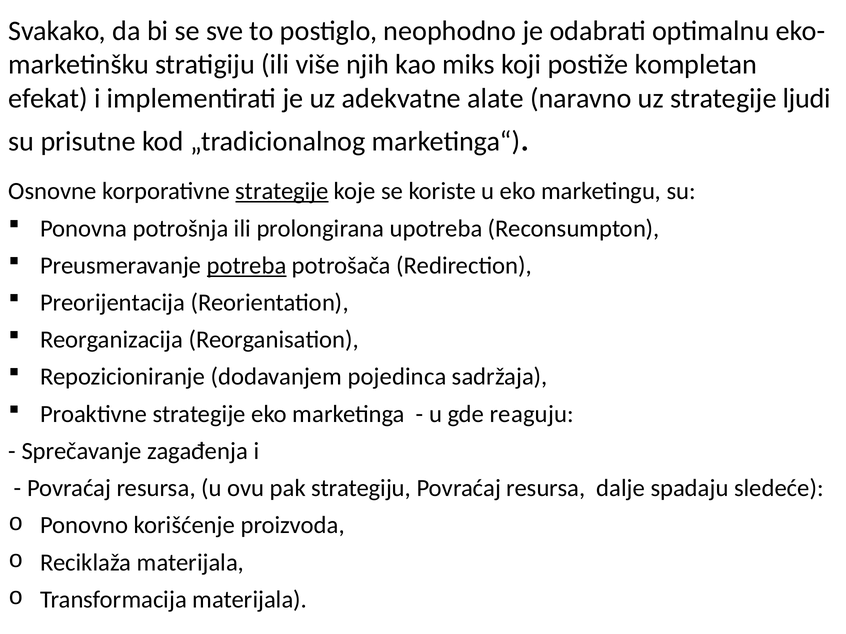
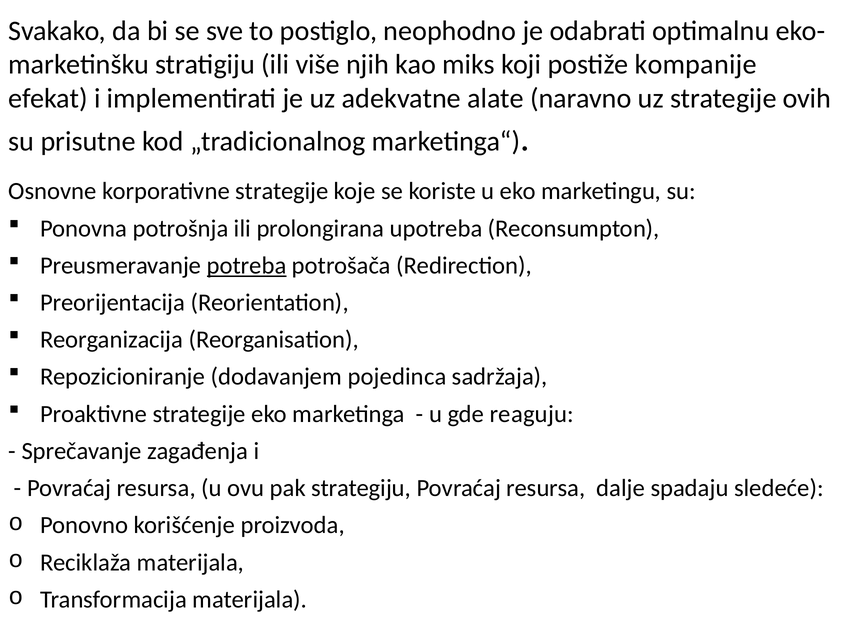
kompletan: kompletan -> kompanije
ljudi: ljudi -> ovih
strategije at (282, 191) underline: present -> none
